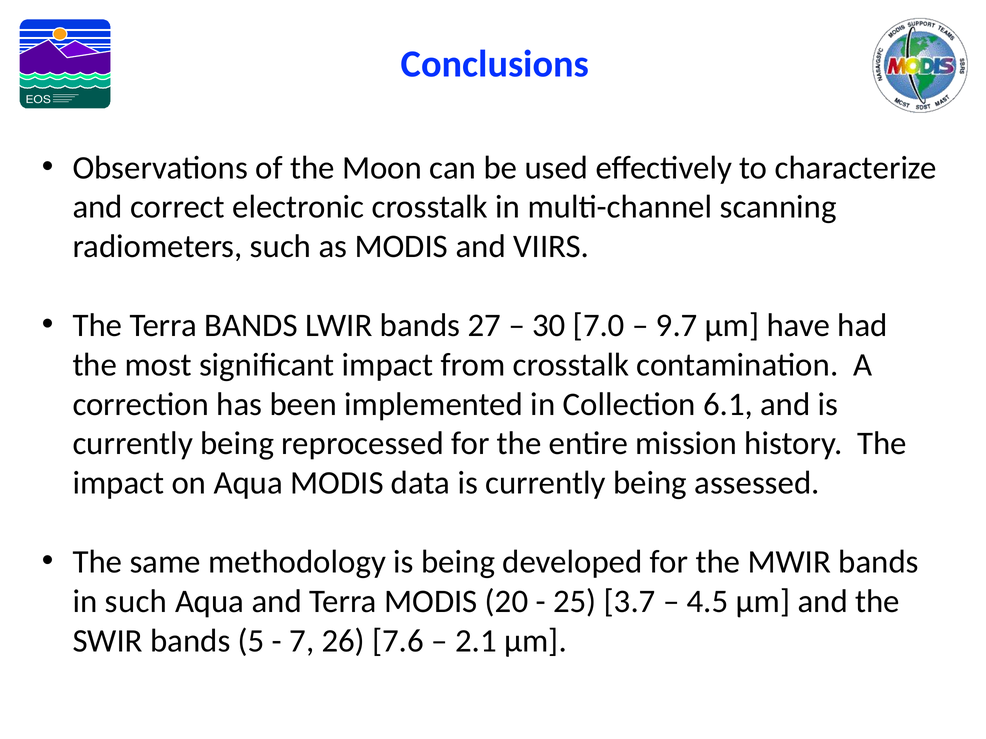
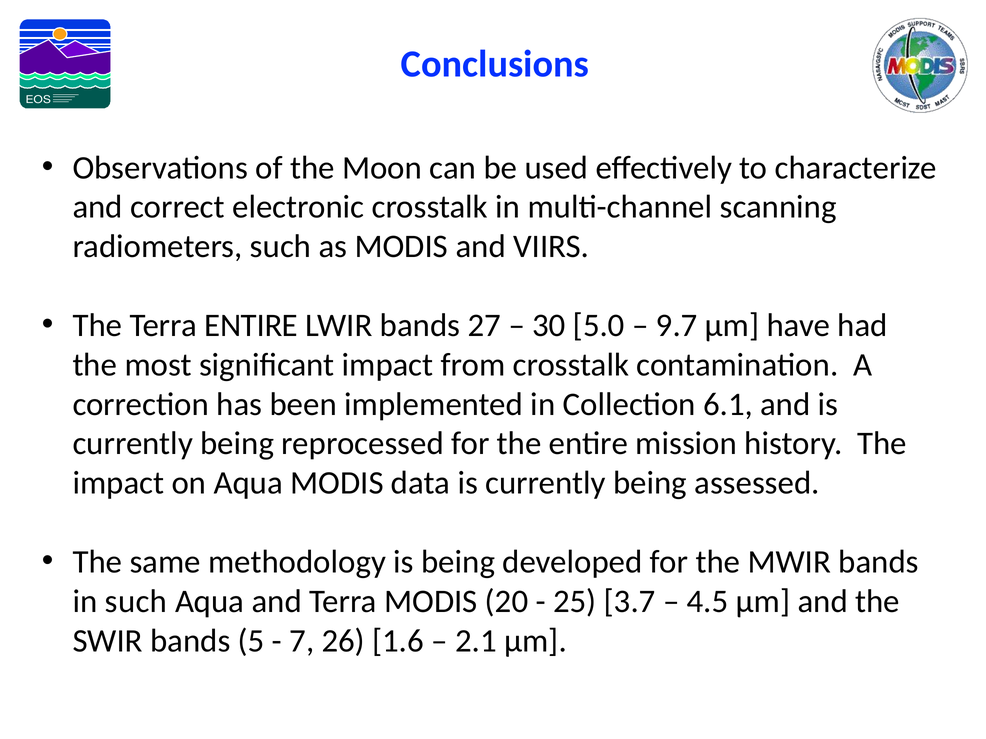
Terra BANDS: BANDS -> ENTIRE
7.0: 7.0 -> 5.0
7.6: 7.6 -> 1.6
